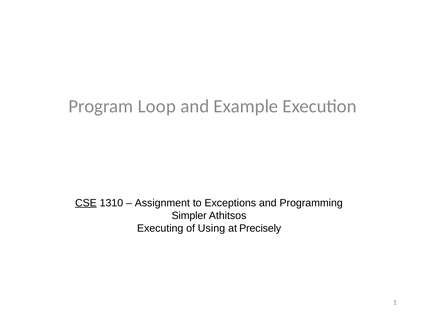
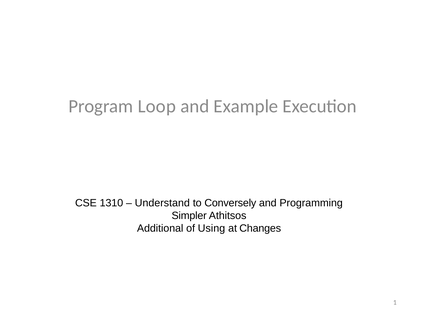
CSE underline: present -> none
Assignment: Assignment -> Understand
Exceptions: Exceptions -> Conversely
Executing: Executing -> Additional
Precisely: Precisely -> Changes
